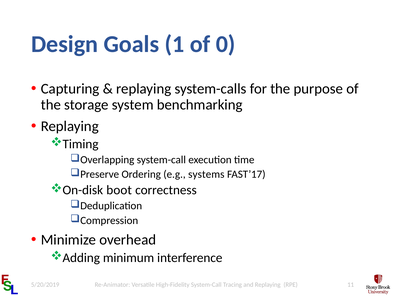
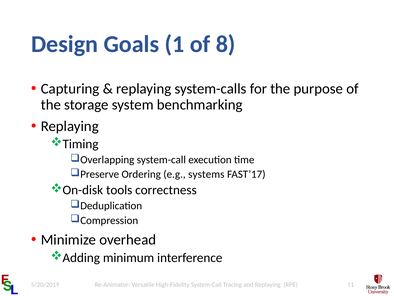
0: 0 -> 8
boot: boot -> tools
